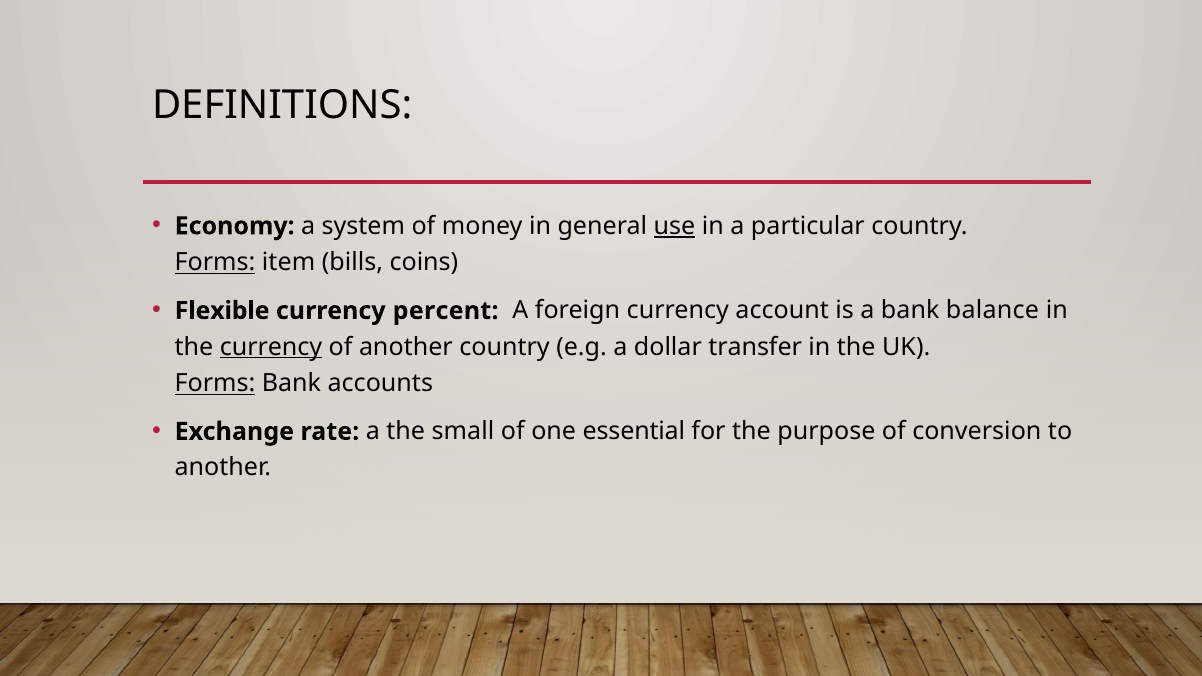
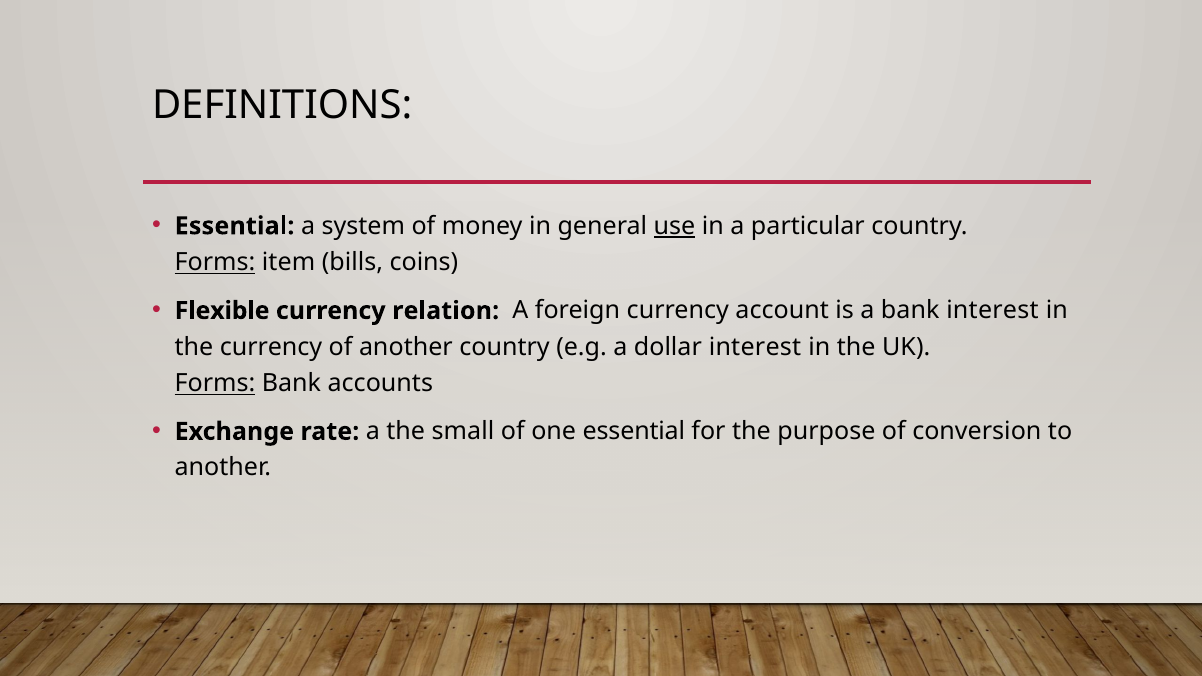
Economy at (235, 226): Economy -> Essential
percent: percent -> relation
bank balance: balance -> interest
currency at (271, 347) underline: present -> none
dollar transfer: transfer -> interest
